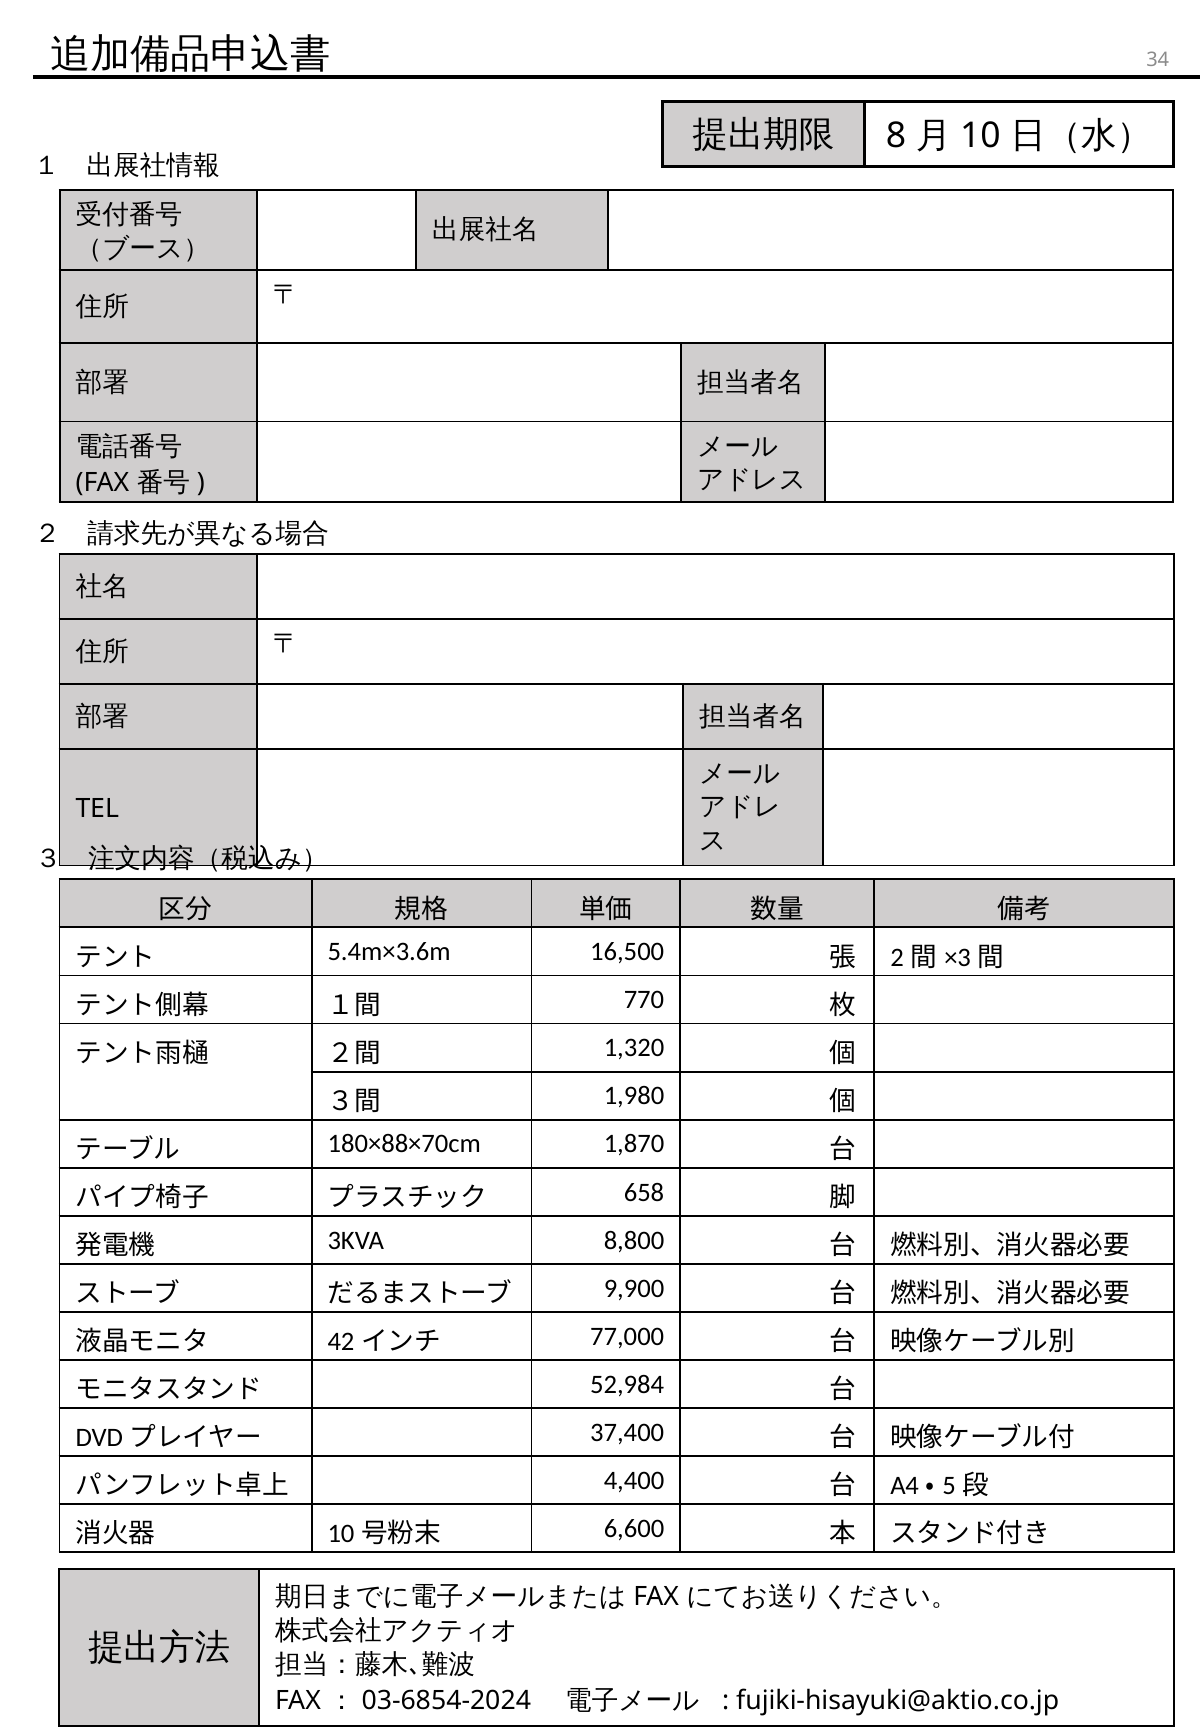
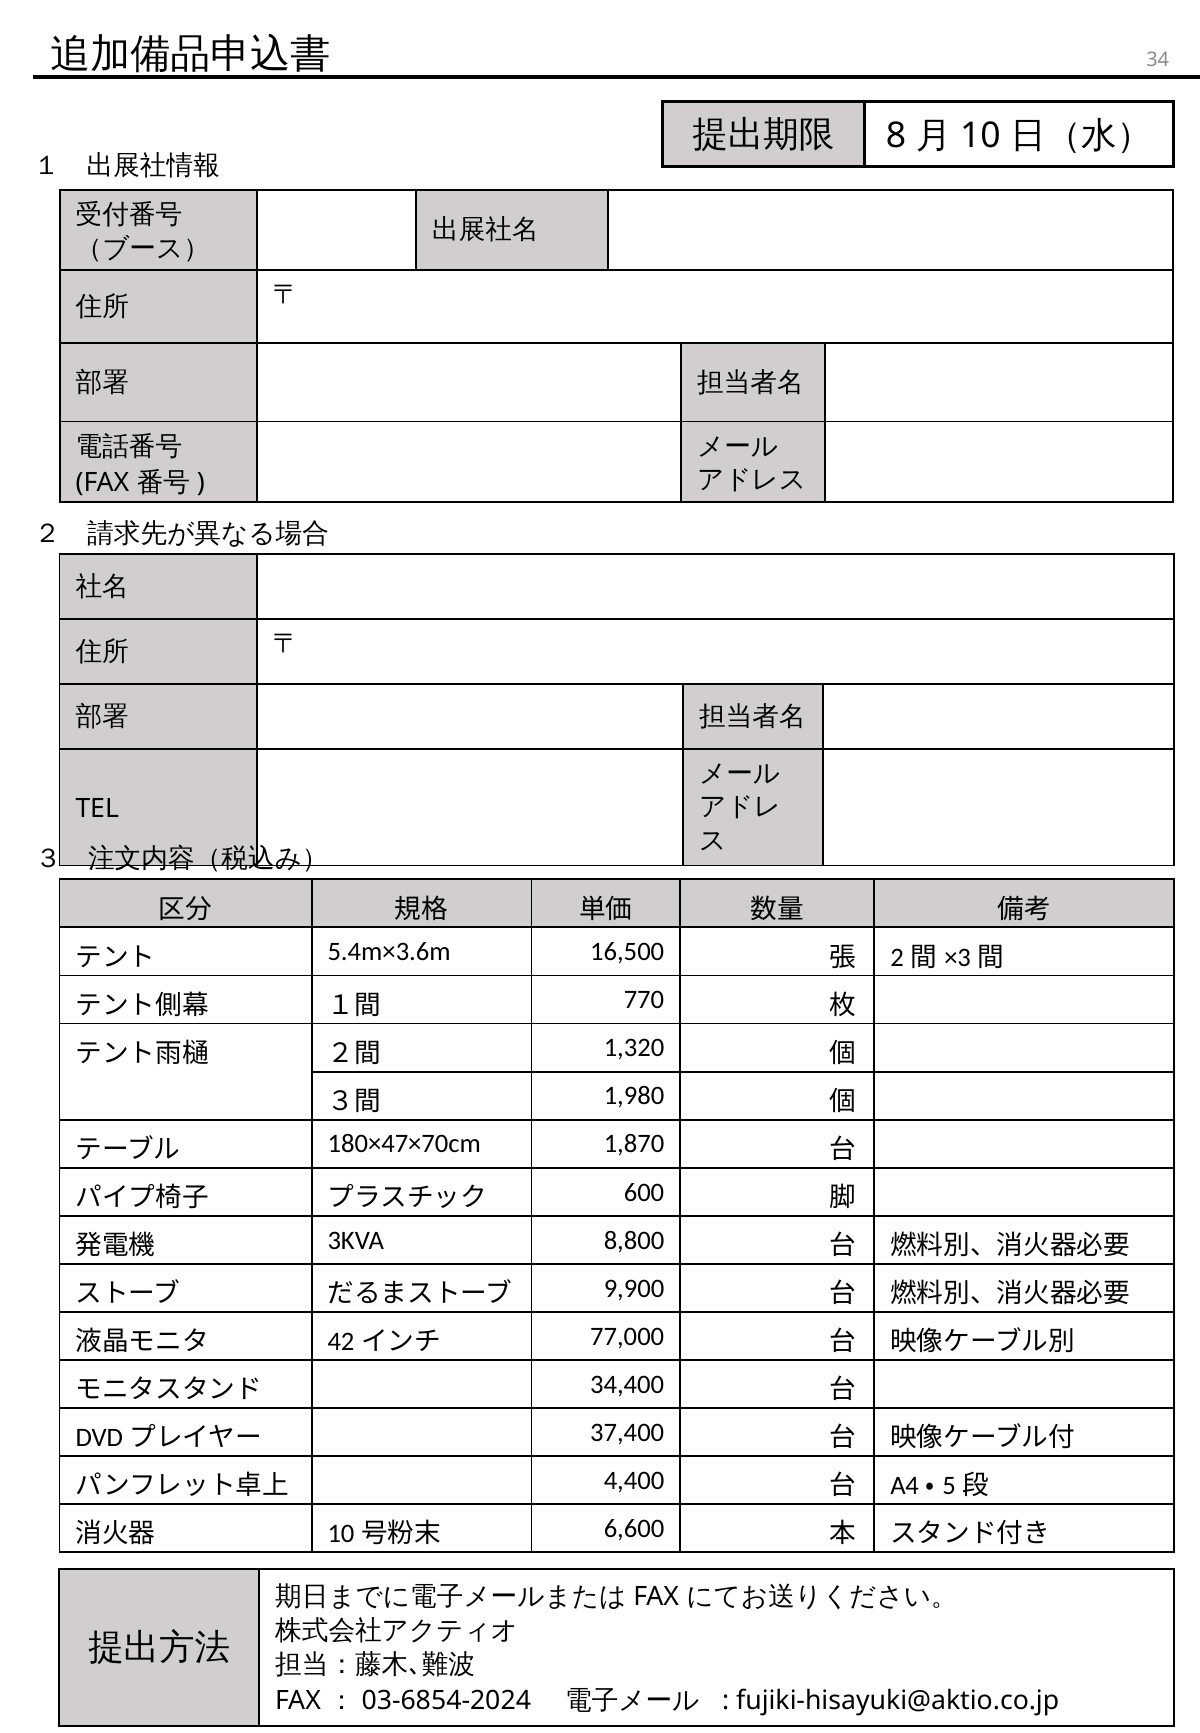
180×88×70cm: 180×88×70cm -> 180×47×70cm
658: 658 -> 600
52,984: 52,984 -> 34,400
